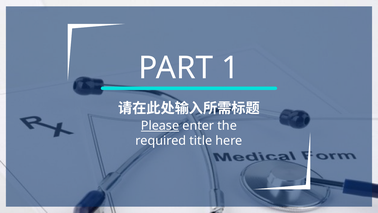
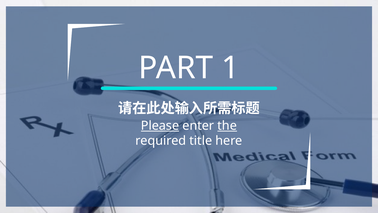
the underline: none -> present
